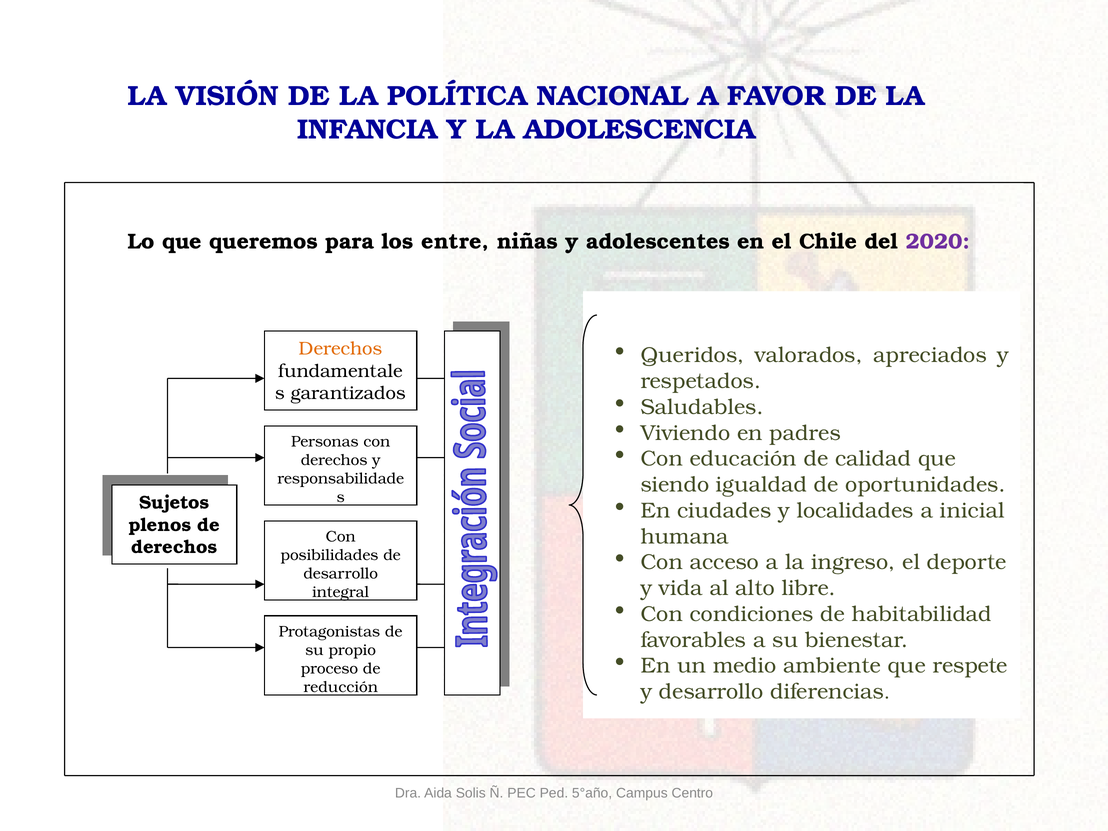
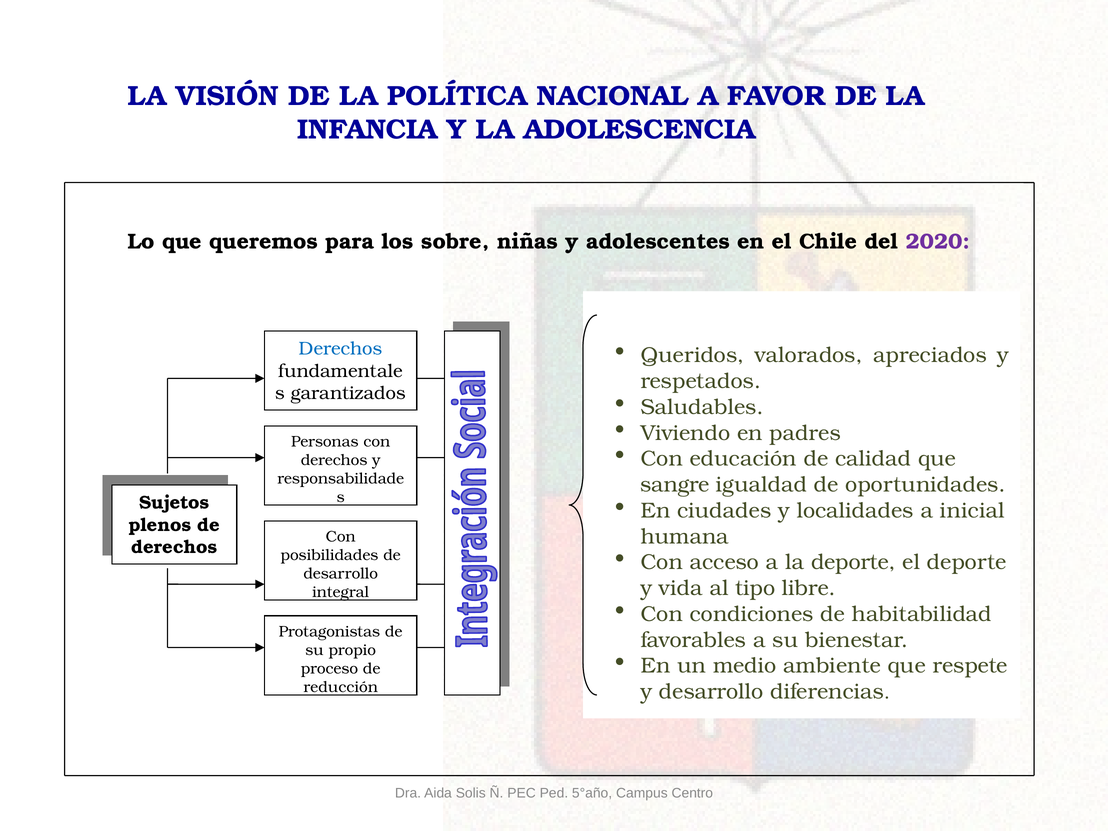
entre: entre -> sobre
Derechos at (341, 349) colour: orange -> blue
siendo: siendo -> sangre
la ingreso: ingreso -> deporte
alto: alto -> tipo
